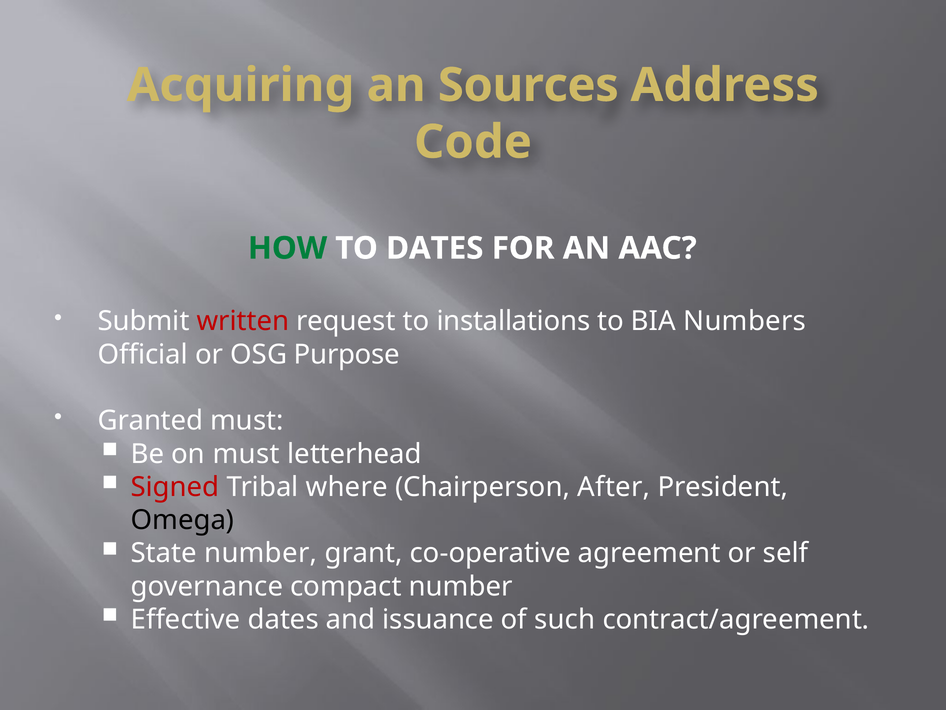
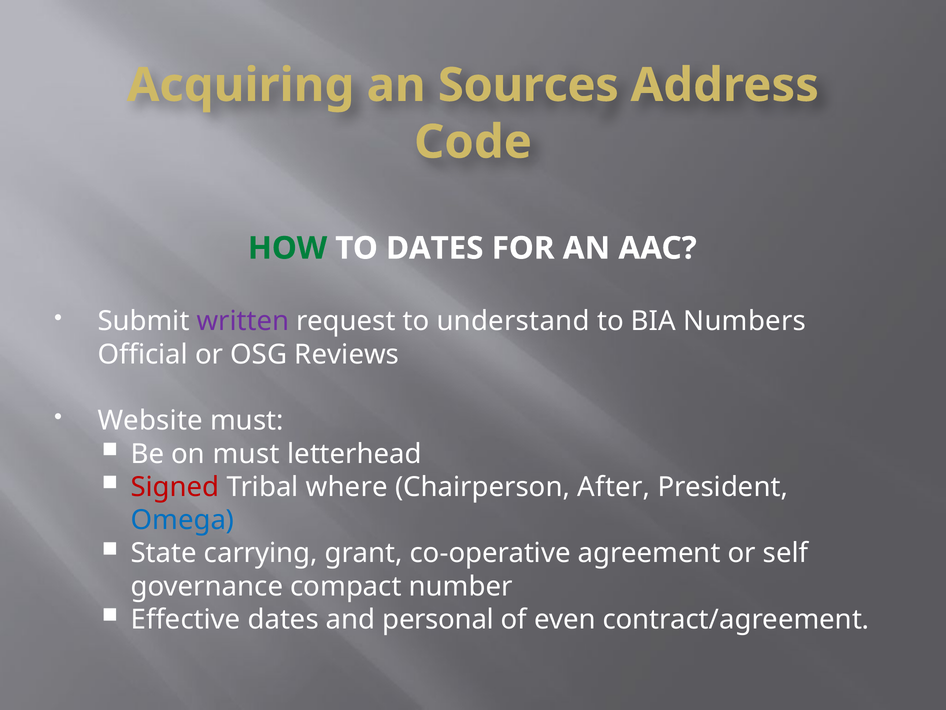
written colour: red -> purple
installations: installations -> understand
Purpose: Purpose -> Reviews
Granted: Granted -> Website
Omega colour: black -> blue
State number: number -> carrying
issuance: issuance -> personal
such: such -> even
